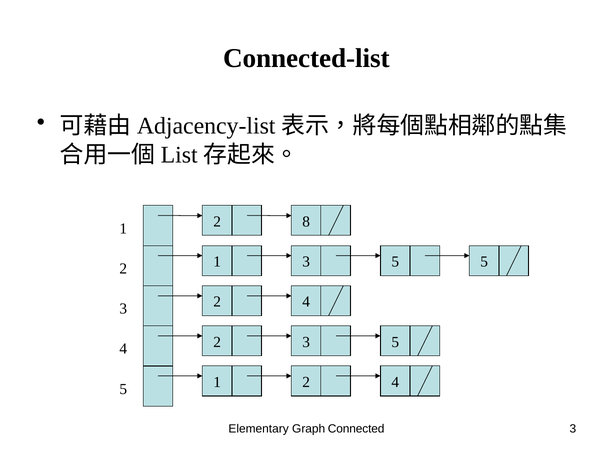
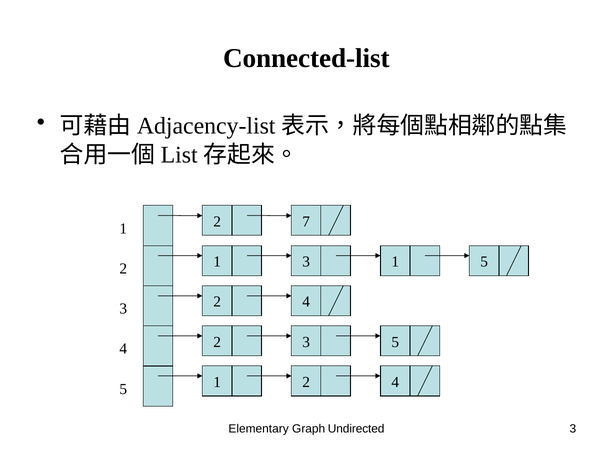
8: 8 -> 7
1 3 5: 5 -> 1
Connected: Connected -> Undirected
